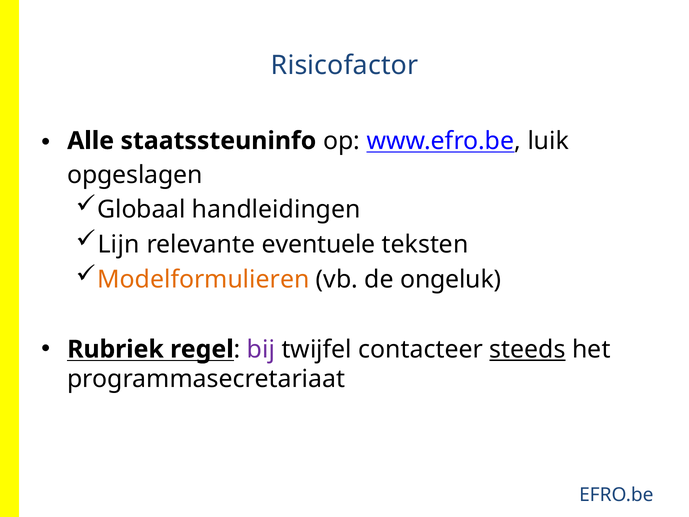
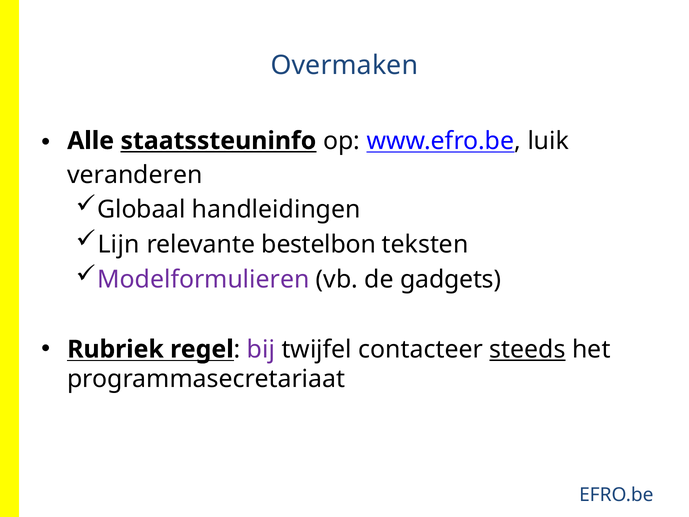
Risicofactor: Risicofactor -> Overmaken
staatssteuninfo underline: none -> present
opgeslagen: opgeslagen -> veranderen
eventuele: eventuele -> bestelbon
Modelformulieren colour: orange -> purple
ongeluk: ongeluk -> gadgets
